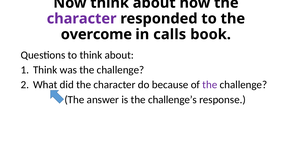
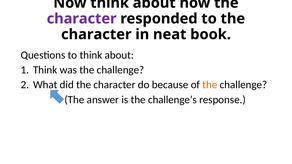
overcome at (96, 34): overcome -> character
calls: calls -> neat
the at (210, 85) colour: purple -> orange
